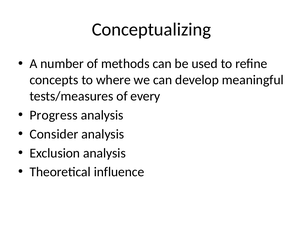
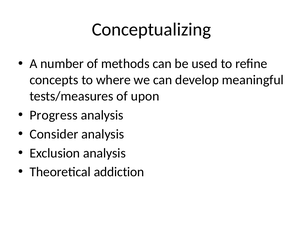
every: every -> upon
influence: influence -> addiction
